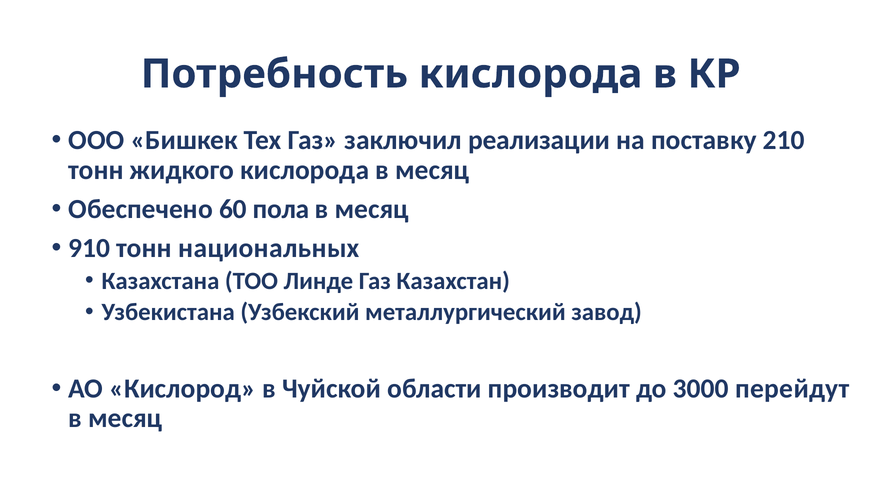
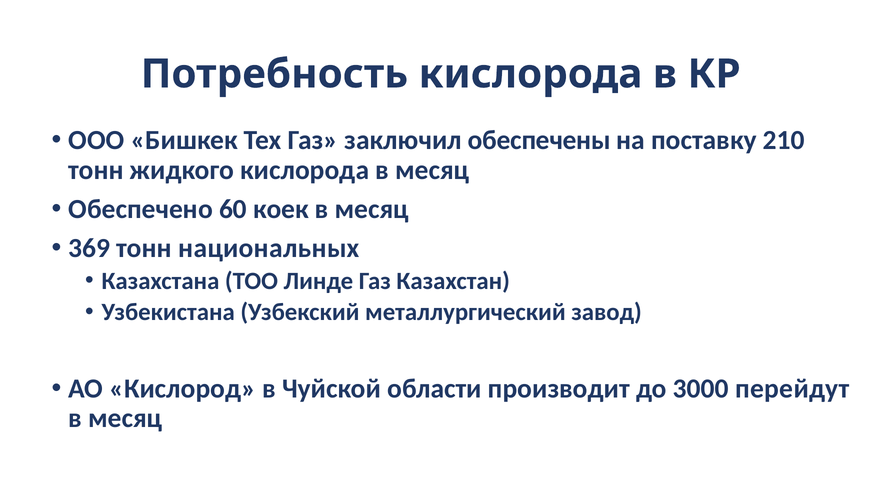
реализации: реализации -> обеспечены
пола: пола -> коек
910: 910 -> 369
